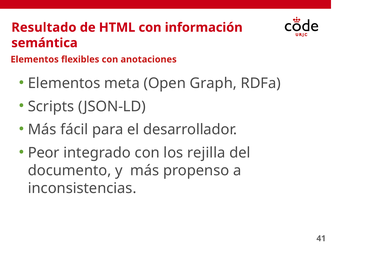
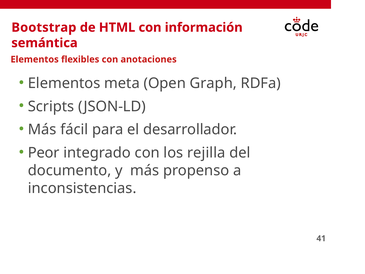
Resultado: Resultado -> Bootstrap
